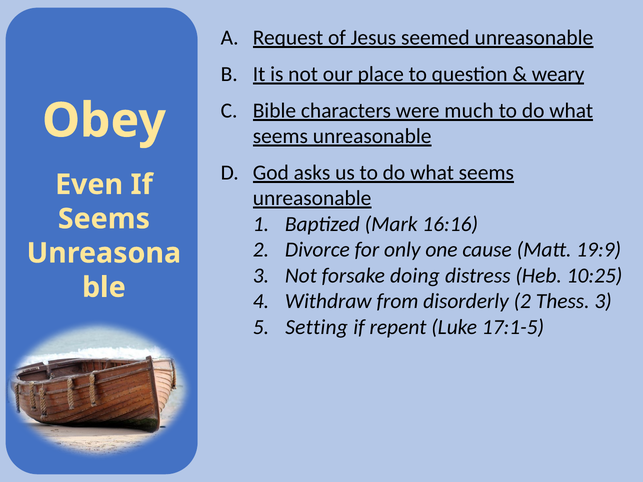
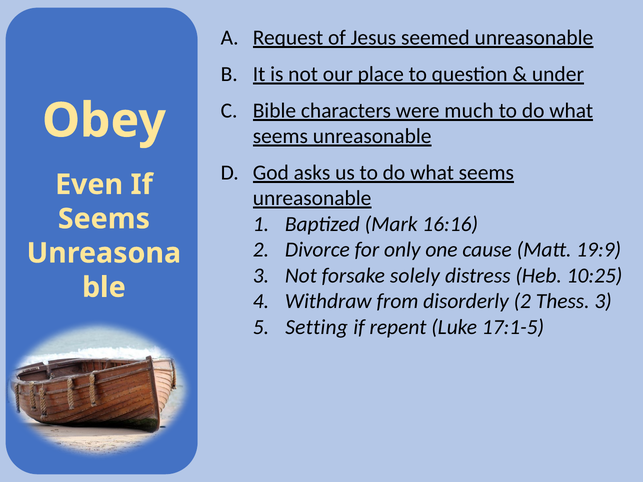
weary: weary -> under
doing: doing -> solely
